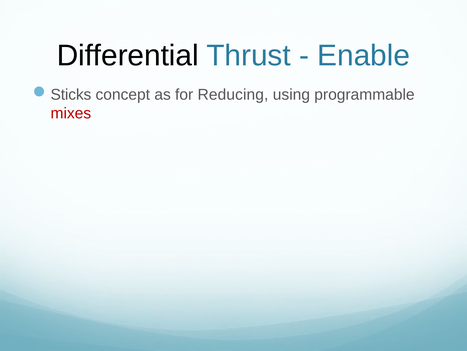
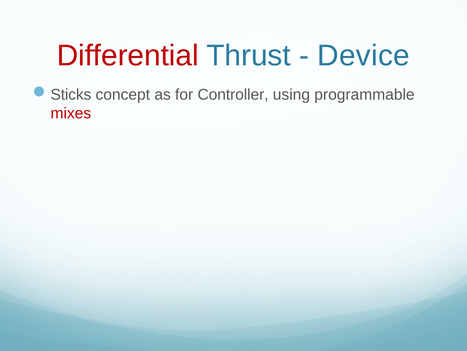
Differential colour: black -> red
Enable: Enable -> Device
Reducing: Reducing -> Controller
